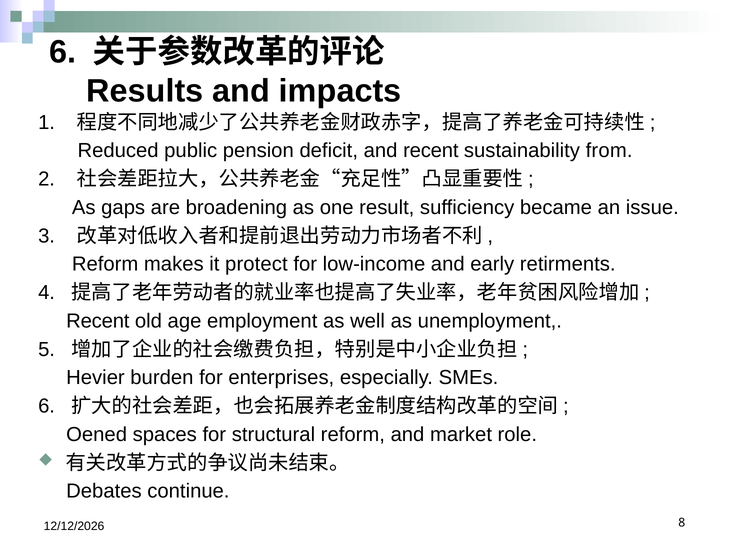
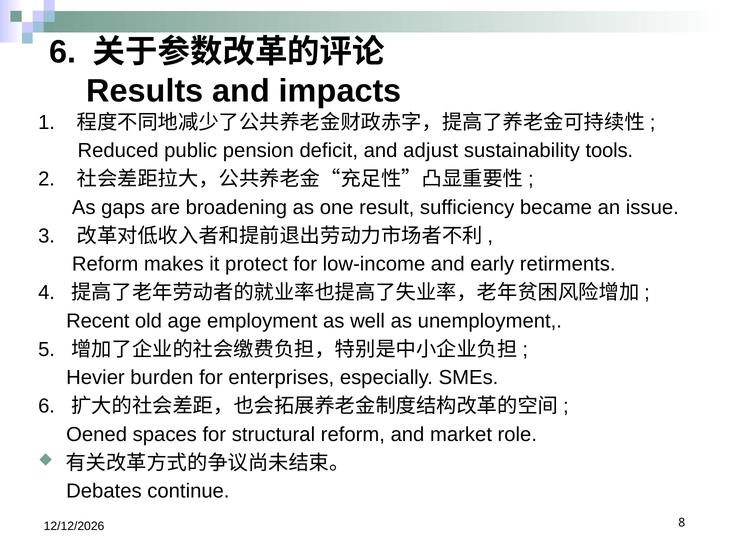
and recent: recent -> adjust
from: from -> tools
